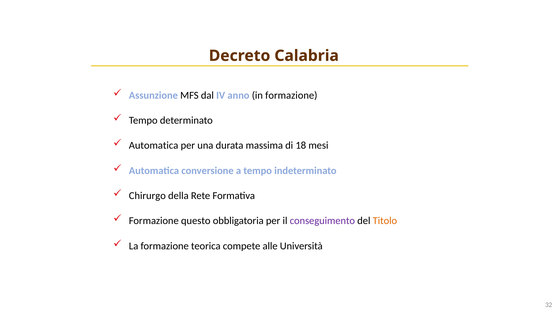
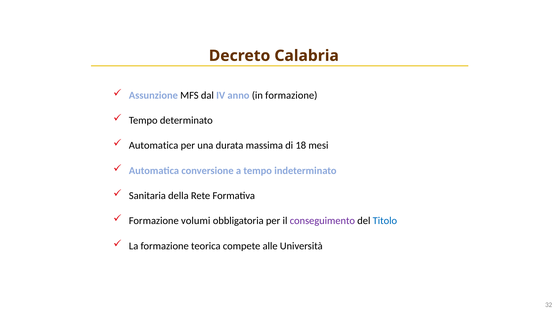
Chirurgo: Chirurgo -> Sanitaria
questo: questo -> volumi
Titolo colour: orange -> blue
